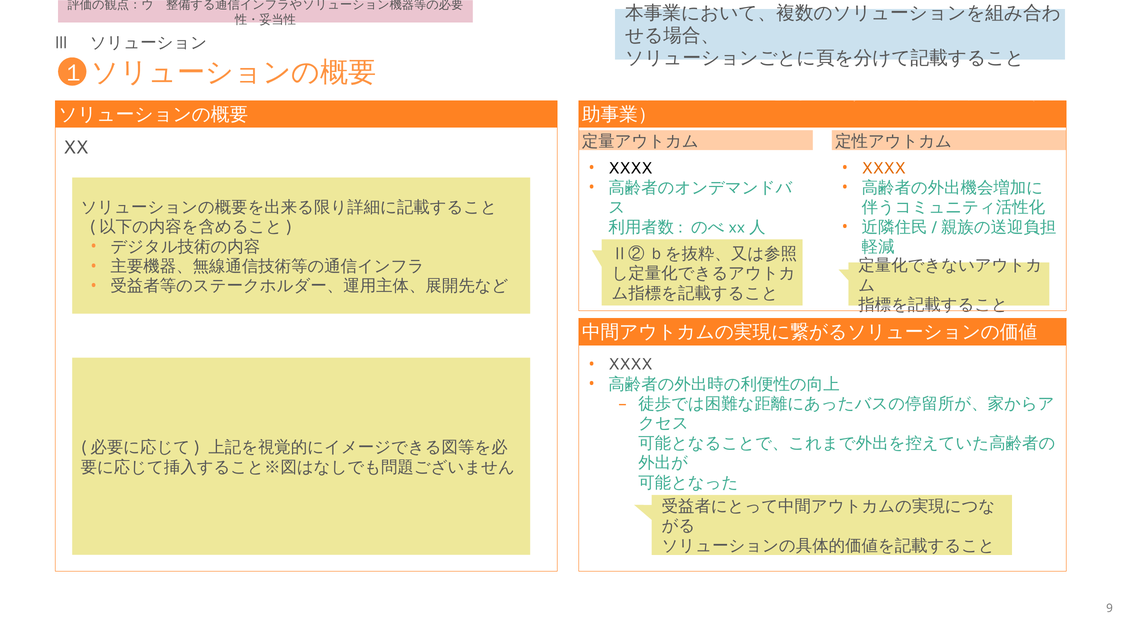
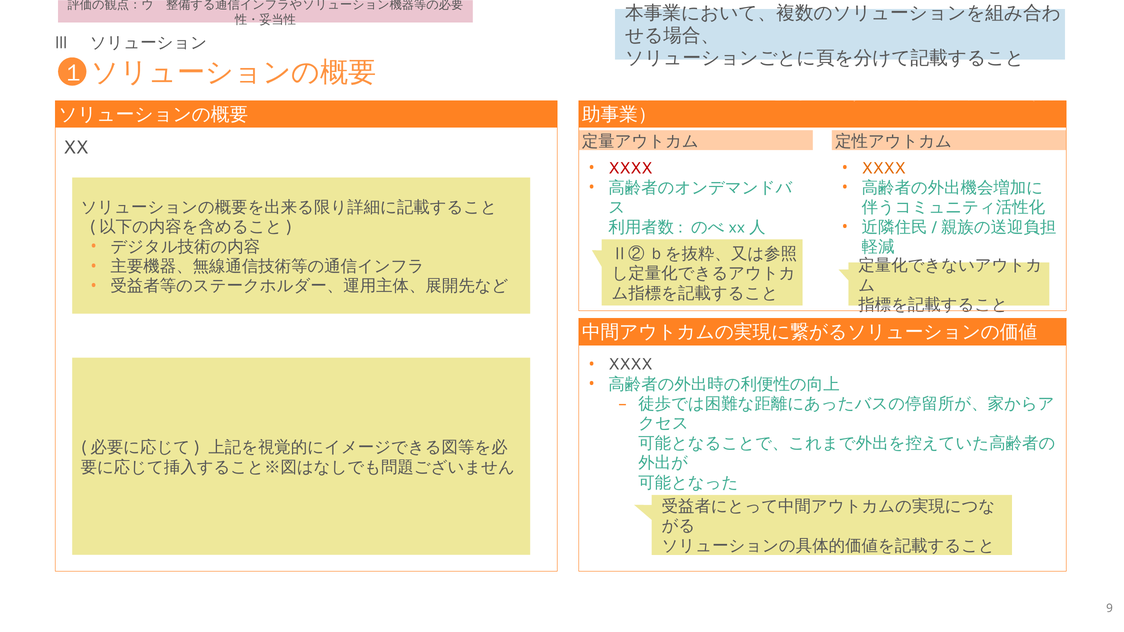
XXXX at (630, 168) colour: black -> red
